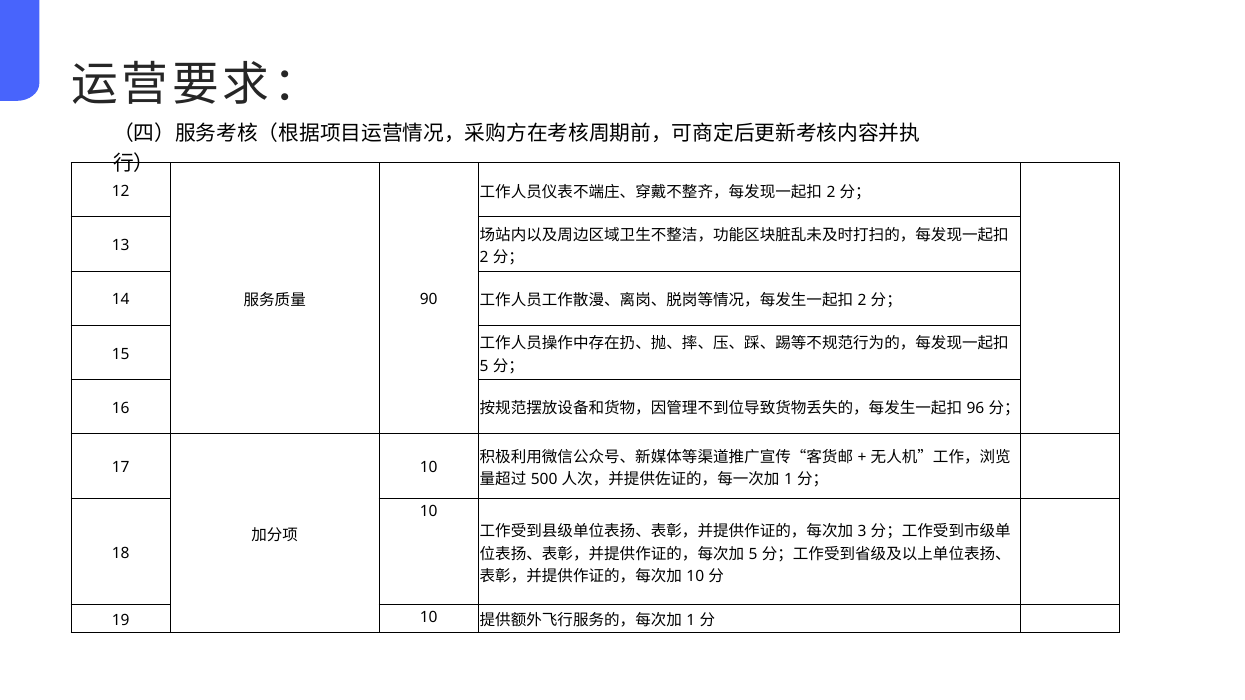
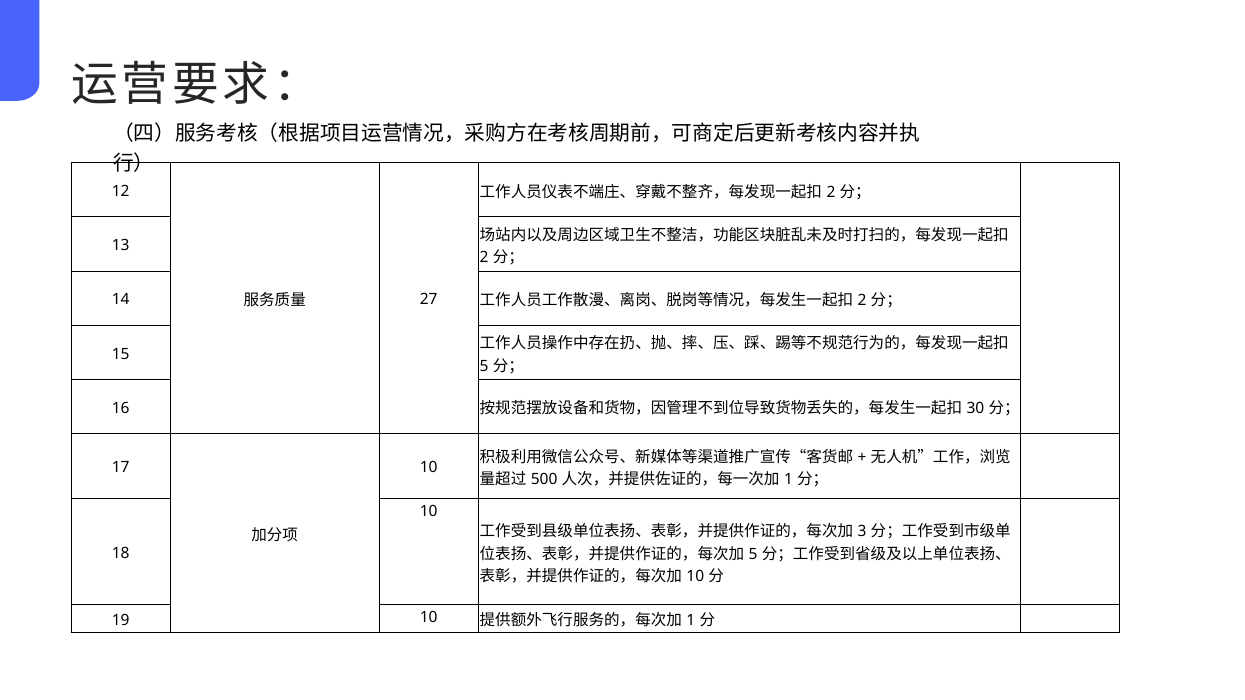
90: 90 -> 27
96: 96 -> 30
